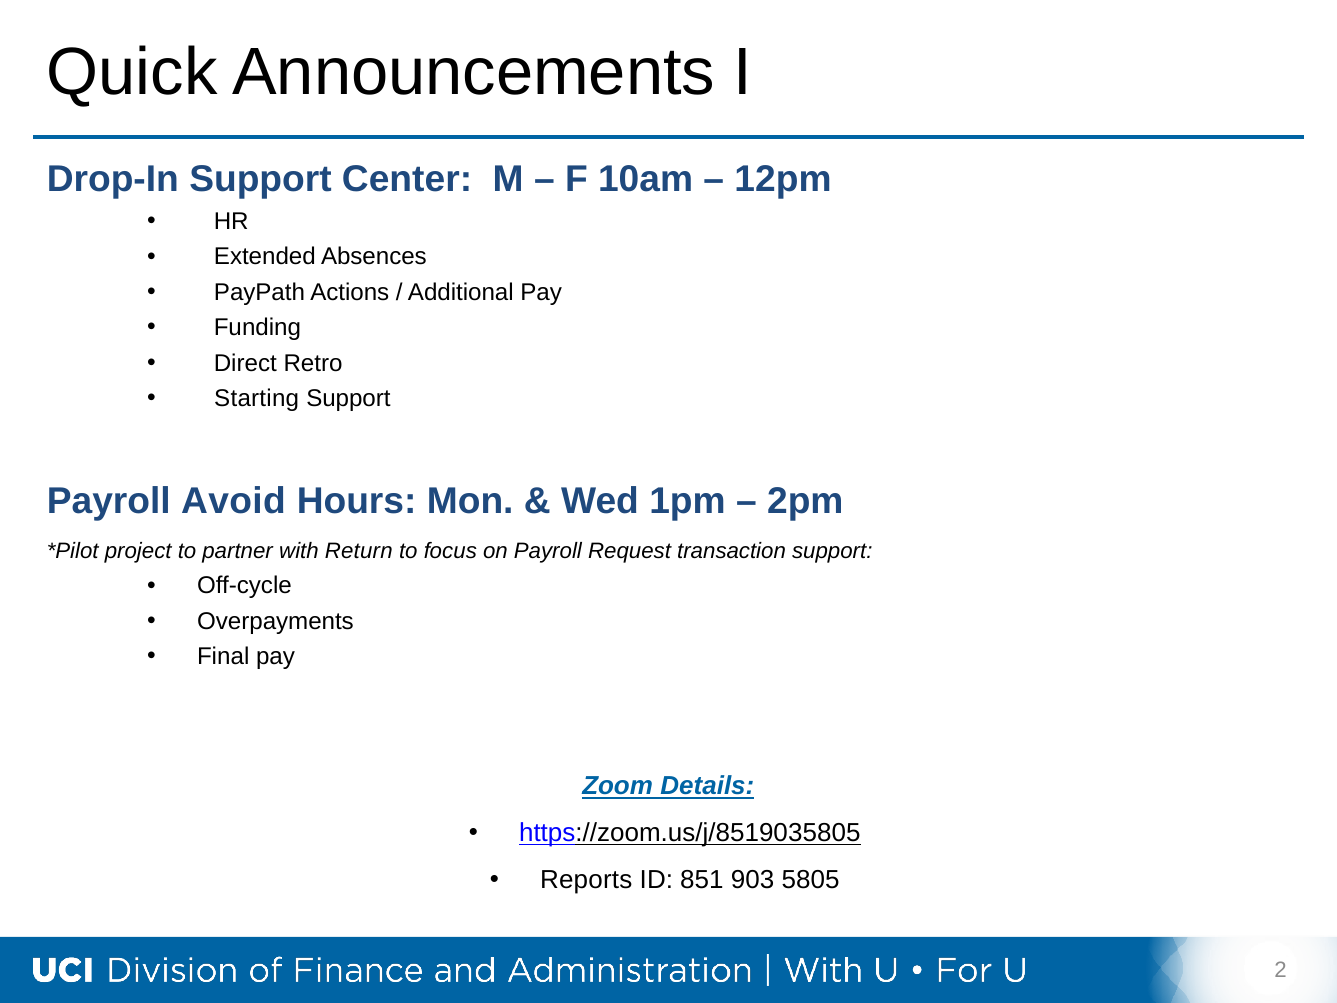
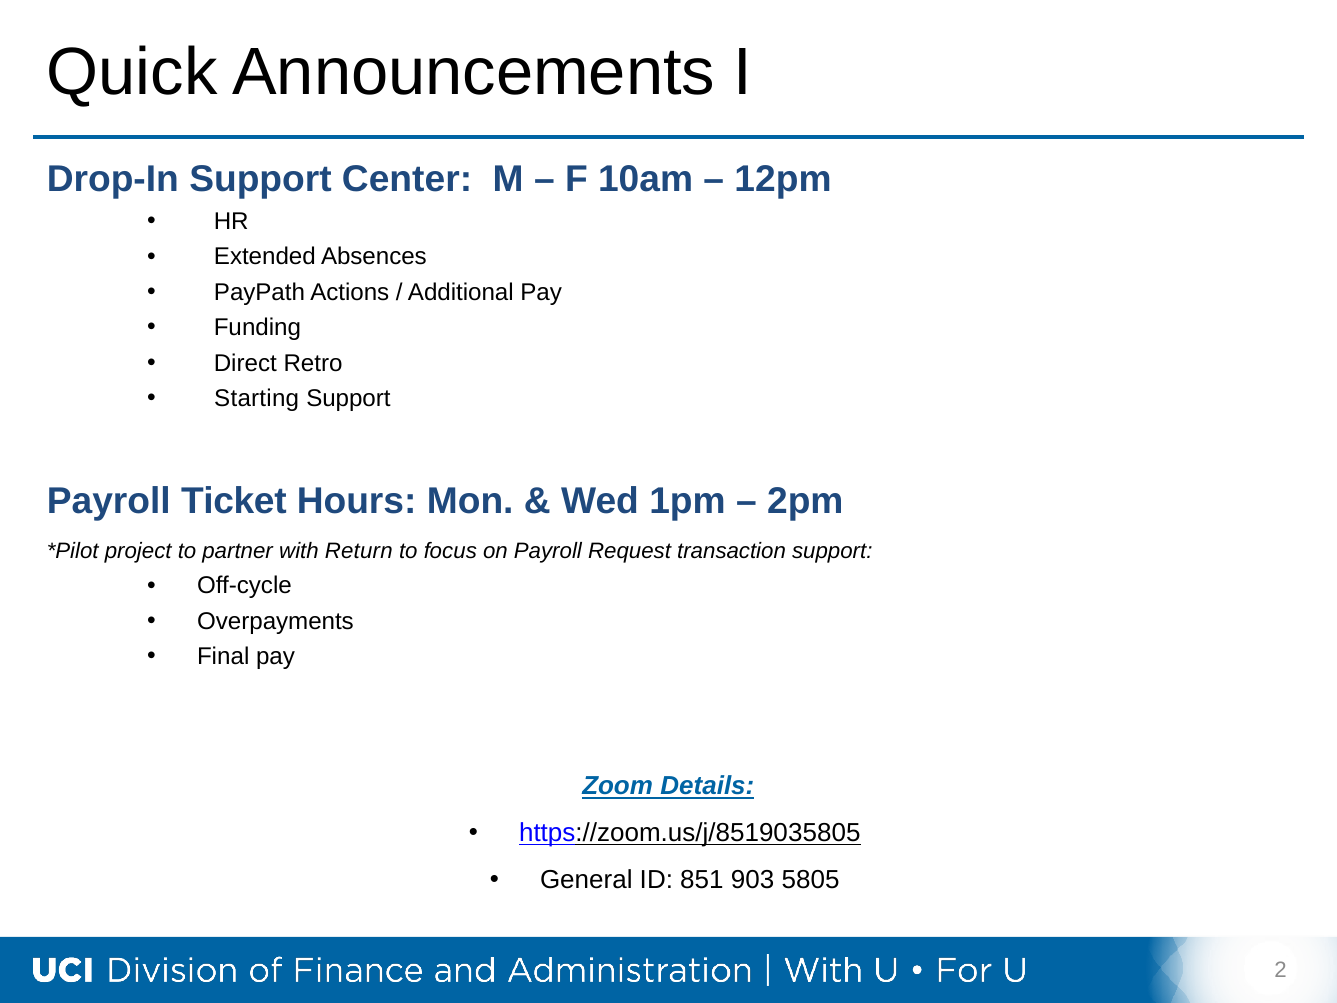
Avoid: Avoid -> Ticket
Reports: Reports -> General
